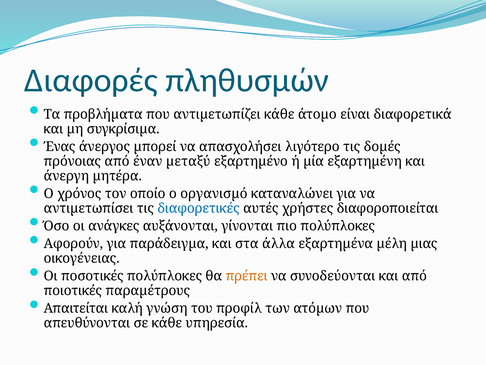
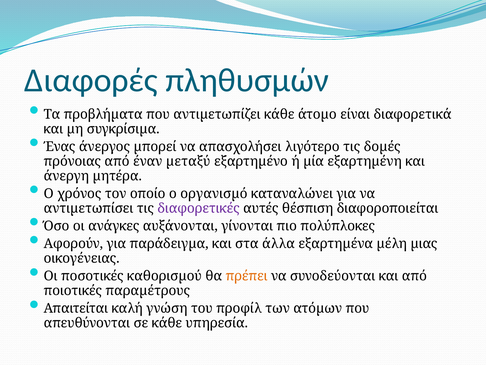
διαφορετικές colour: blue -> purple
χρήστες: χρήστες -> θέσπιση
ποσοτικές πολύπλοκες: πολύπλοκες -> καθορισµού
